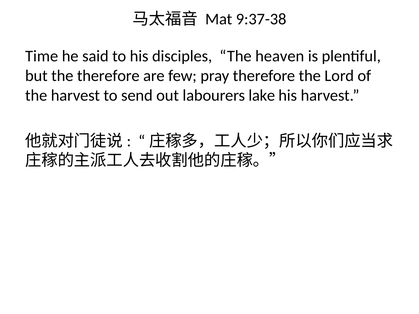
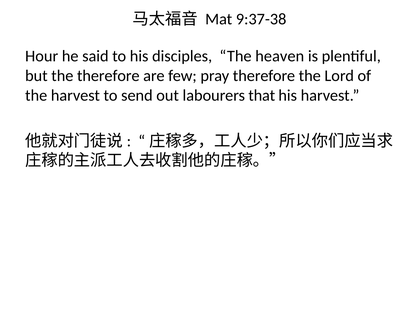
Time: Time -> Hour
lake: lake -> that
